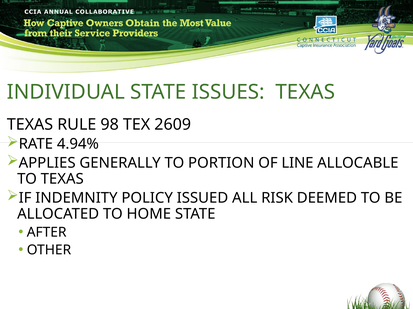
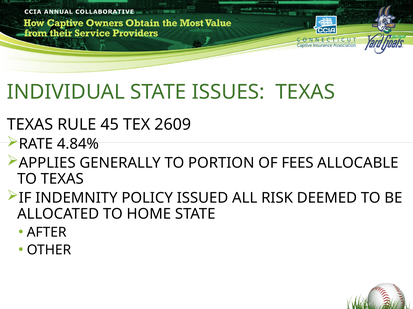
98: 98 -> 45
4.94%: 4.94% -> 4.84%
LINE: LINE -> FEES
